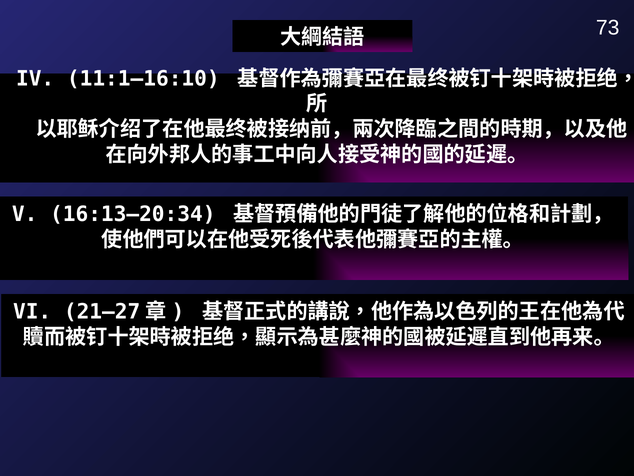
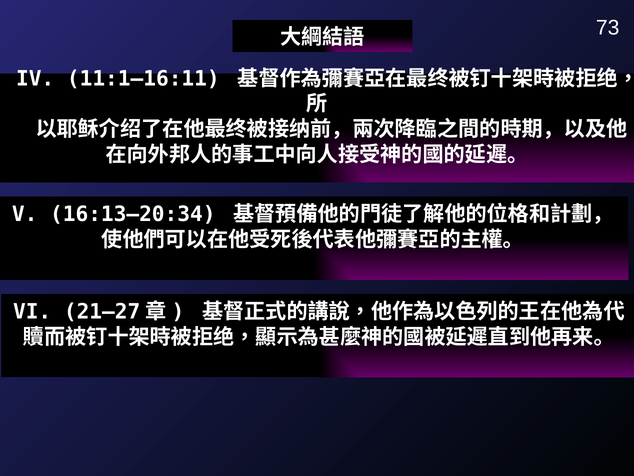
11:1–16:10: 11:1–16:10 -> 11:1–16:11
